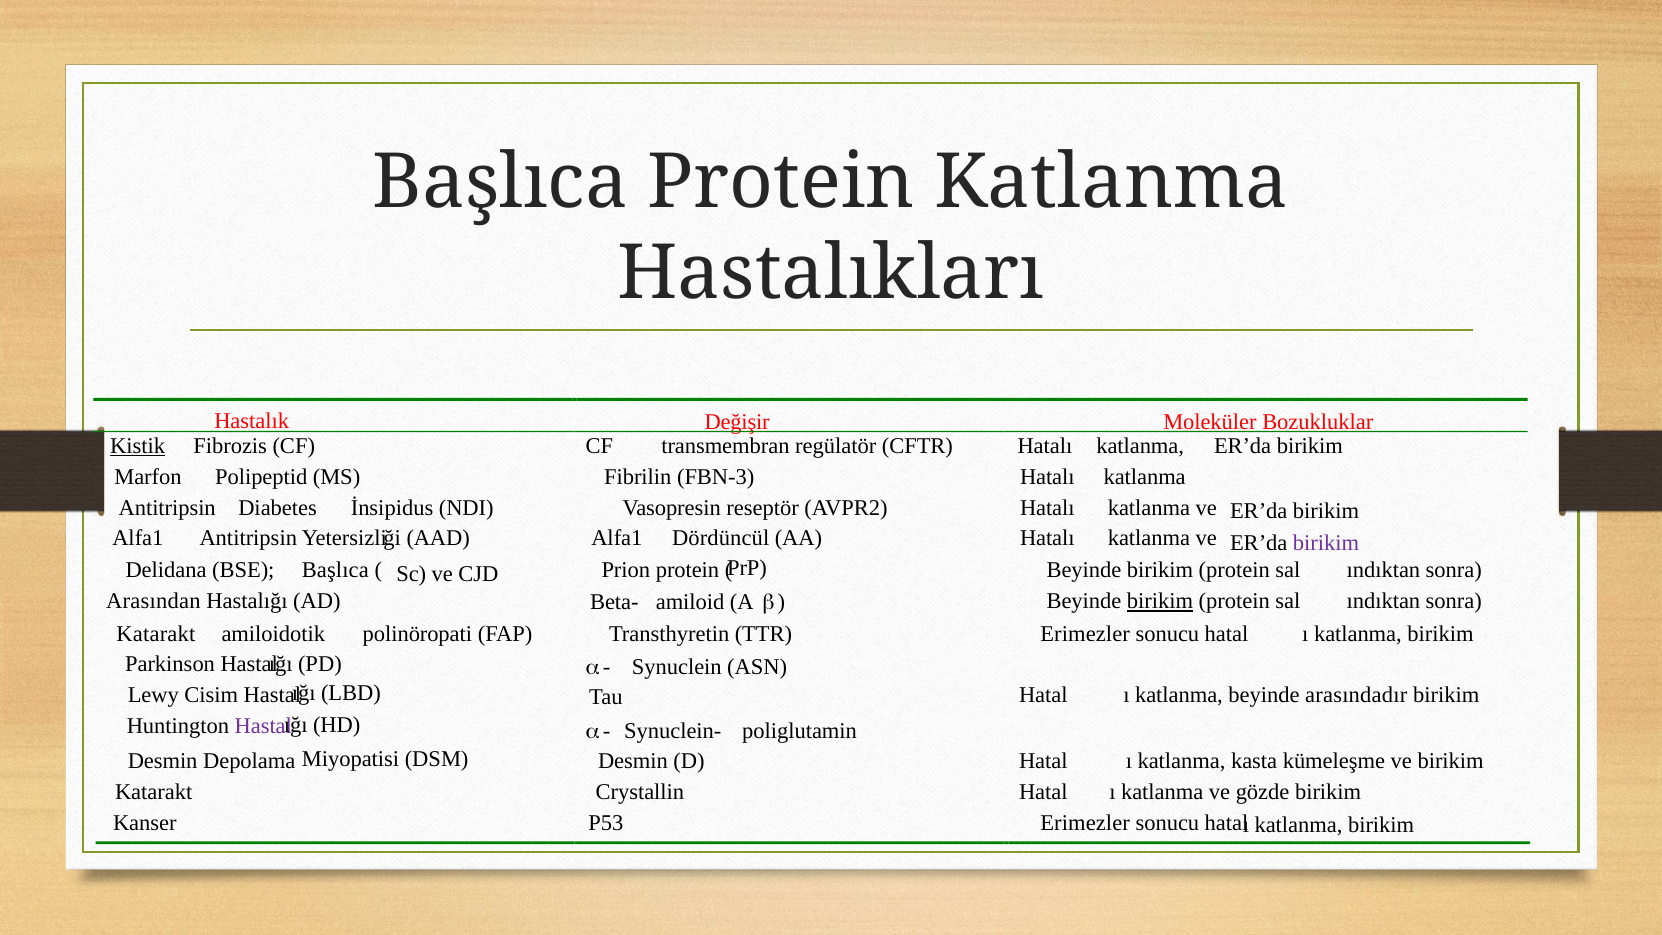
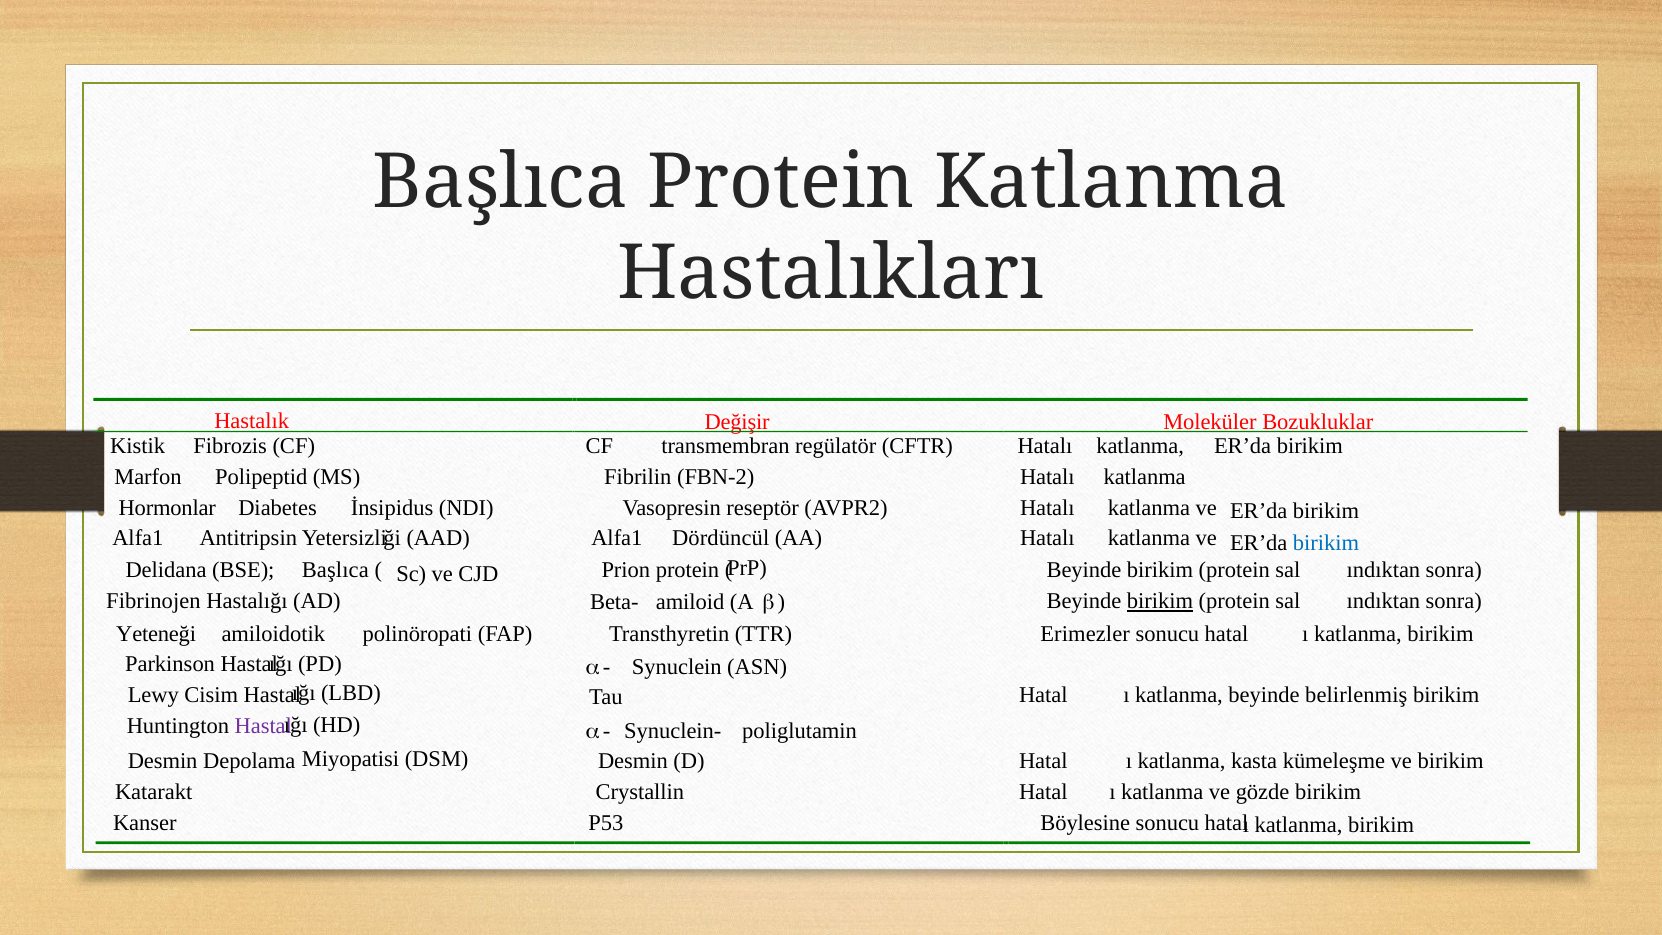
Kistik underline: present -> none
FBN-3: FBN-3 -> FBN-2
Antitripsin at (167, 508): Antitripsin -> Hormonlar
birikim at (1326, 543) colour: purple -> blue
Arasından: Arasından -> Fibrinojen
Katarakt at (156, 634): Katarakt -> Yeteneği
arasındadır: arasındadır -> belirlenmiş
P53 Erimezler: Erimezler -> Böylesine
